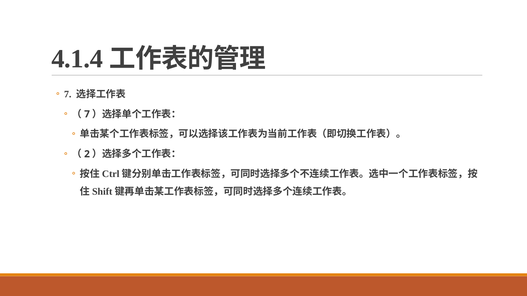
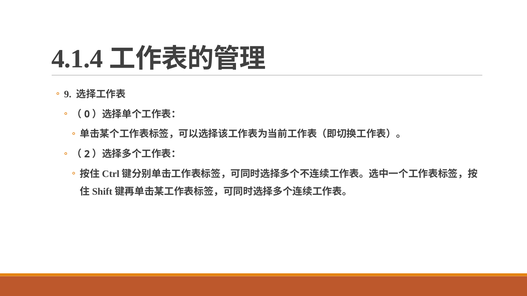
7 at (68, 94): 7 -> 9
7 at (87, 114): 7 -> 0
